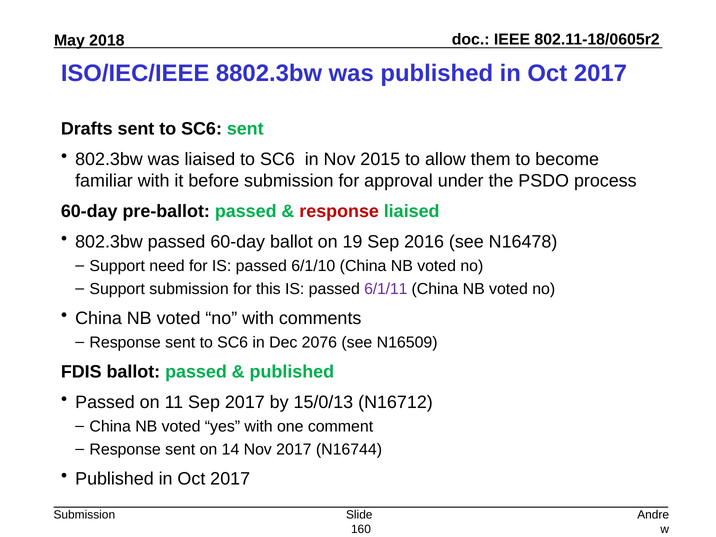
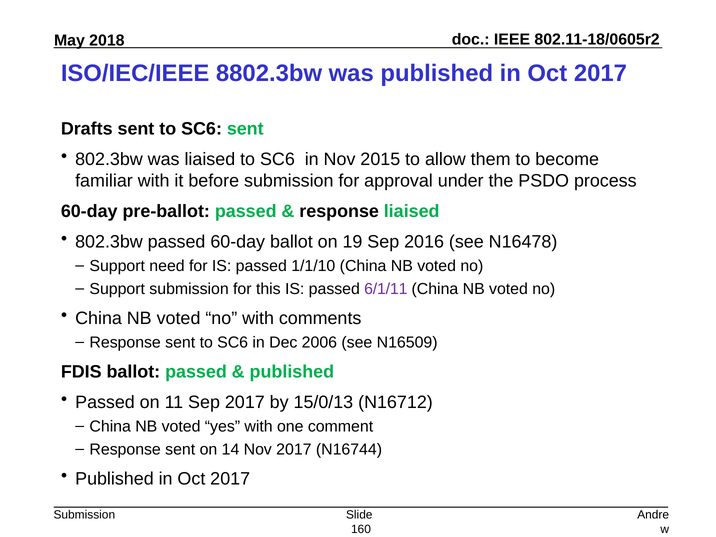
response at (339, 211) colour: red -> black
6/1/10: 6/1/10 -> 1/1/10
2076: 2076 -> 2006
